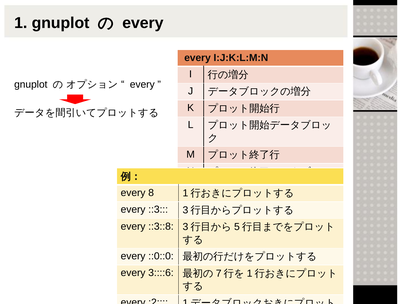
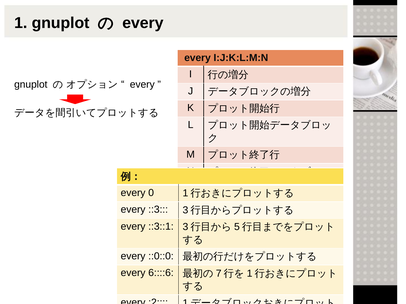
8: 8 -> 0
::3::8: ::3::8 -> ::3::1
3::::6: 3::::6 -> 6::::6
